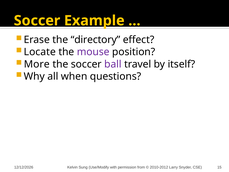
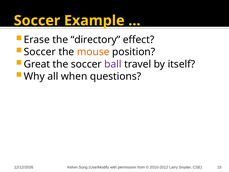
Locate at (40, 52): Locate -> Soccer
mouse colour: purple -> orange
More: More -> Great
